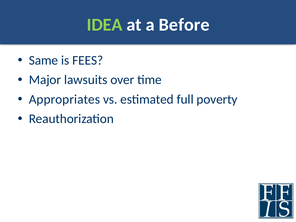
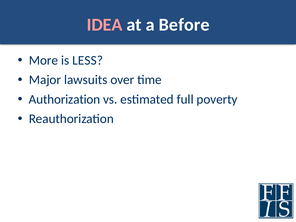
IDEA colour: light green -> pink
Same: Same -> More
FEES: FEES -> LESS
Appropriates: Appropriates -> Authorization
